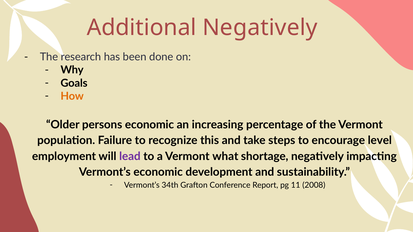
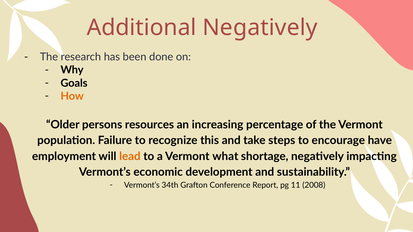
persons economic: economic -> resources
level: level -> have
lead colour: purple -> orange
